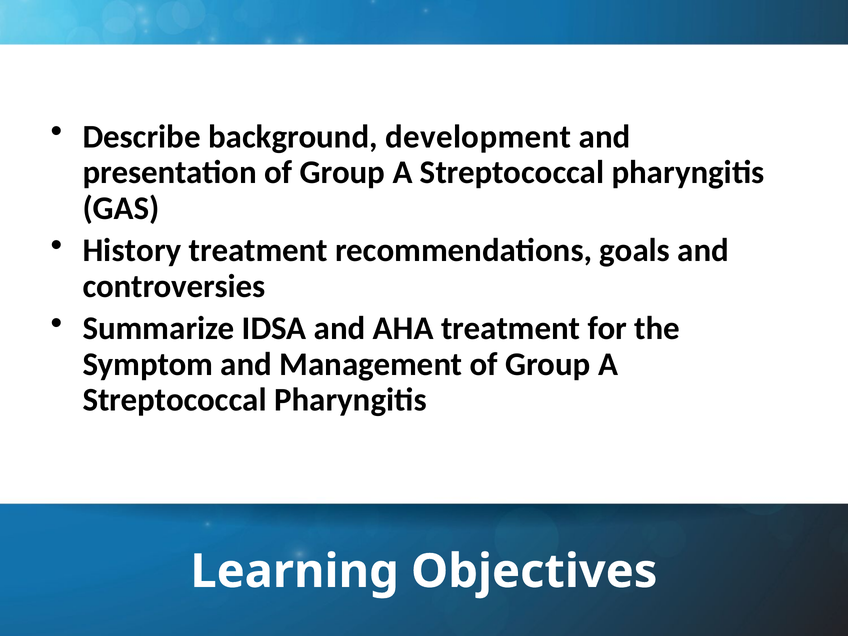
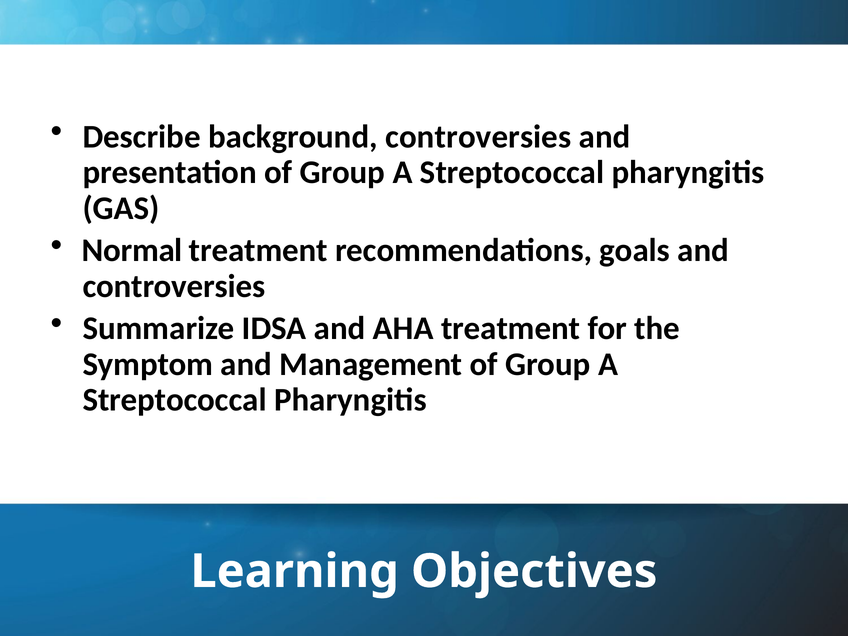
background development: development -> controversies
History: History -> Normal
